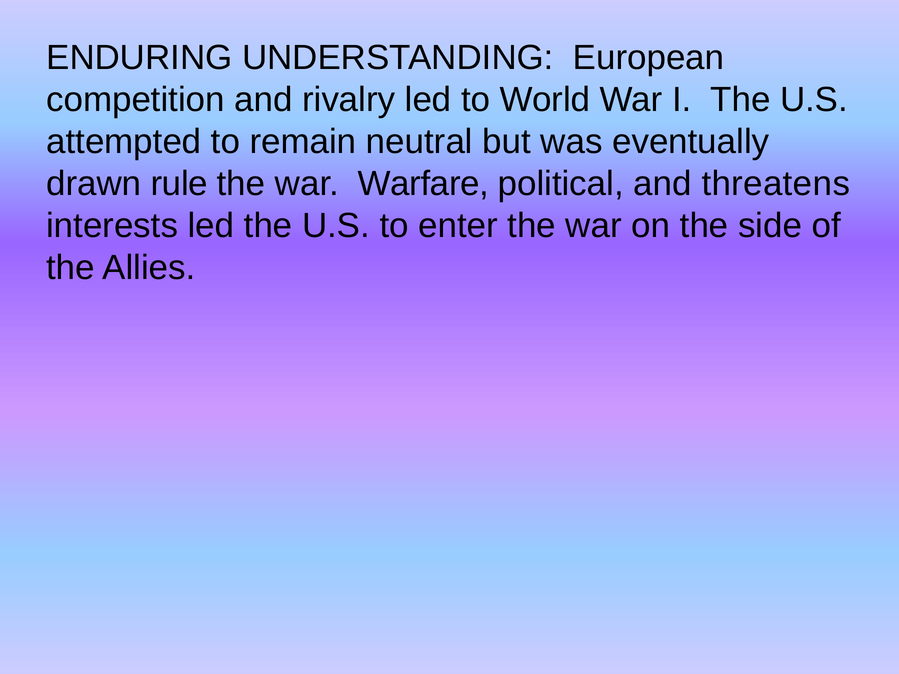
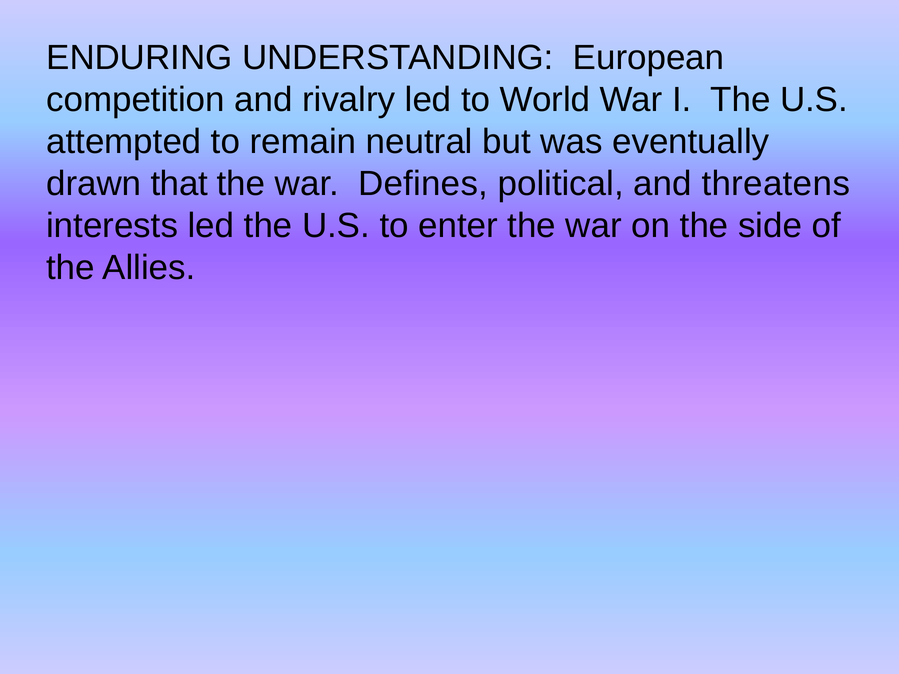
rule: rule -> that
Warfare: Warfare -> Defines
